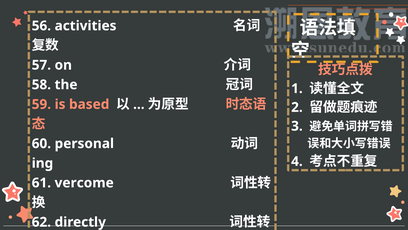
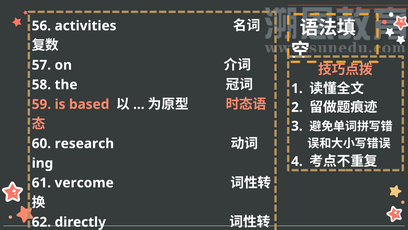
personal: personal -> research
